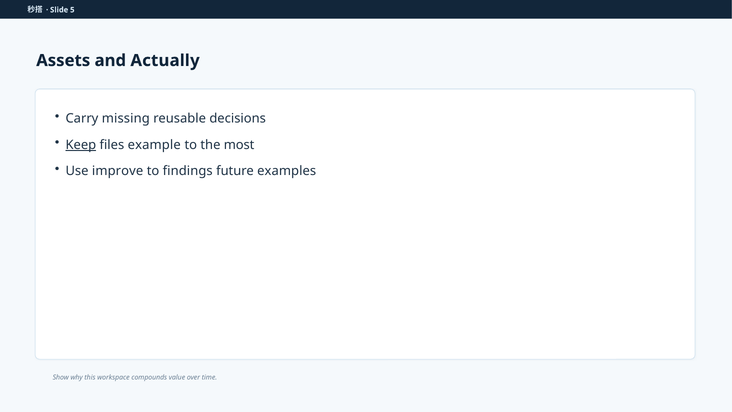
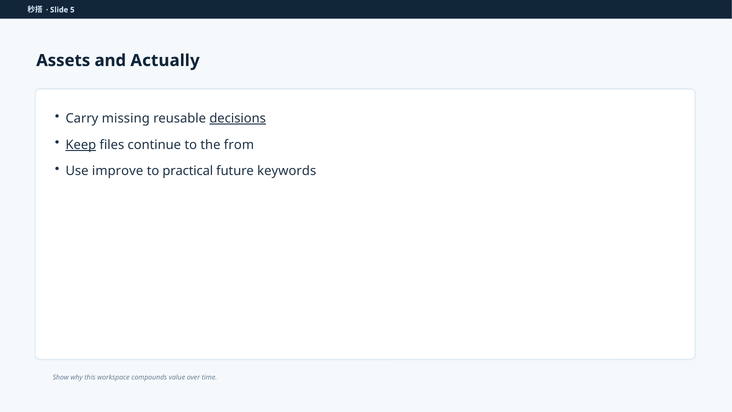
decisions underline: none -> present
example: example -> continue
most: most -> from
findings: findings -> practical
examples: examples -> keywords
